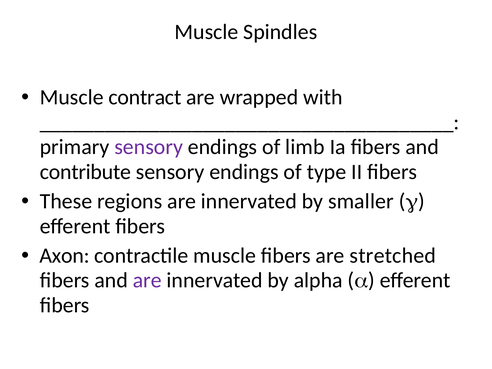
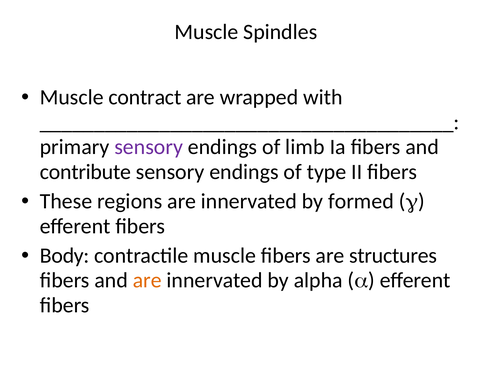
smaller: smaller -> formed
Axon: Axon -> Body
stretched: stretched -> structures
are at (147, 280) colour: purple -> orange
